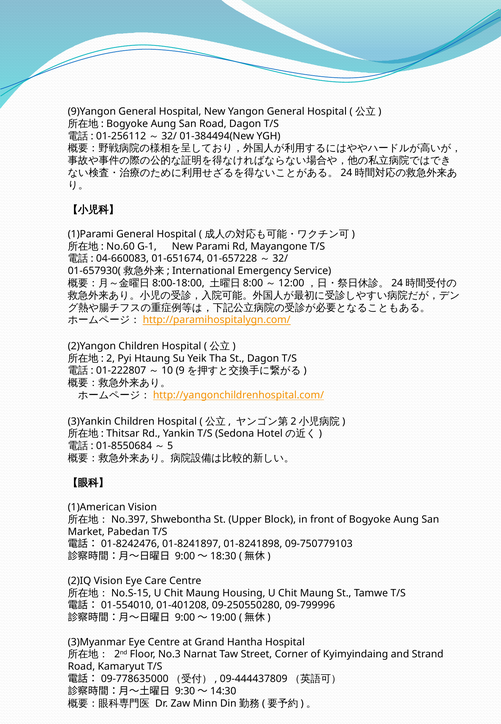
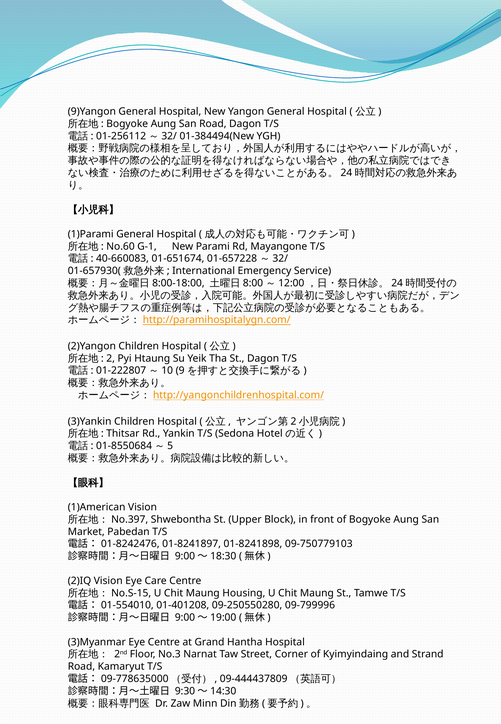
04-660083: 04-660083 -> 40-660083
